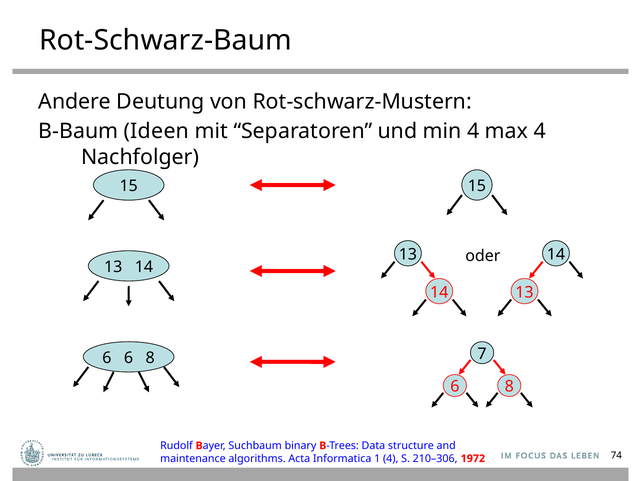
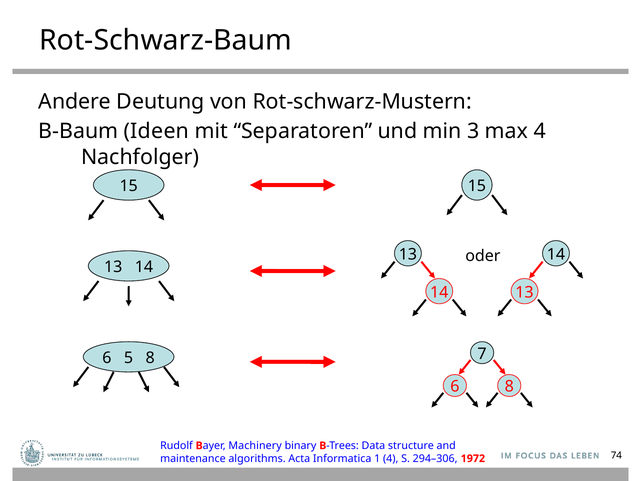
min 4: 4 -> 3
6 6: 6 -> 5
Suchbaum: Suchbaum -> Machinery
210–306: 210–306 -> 294–306
